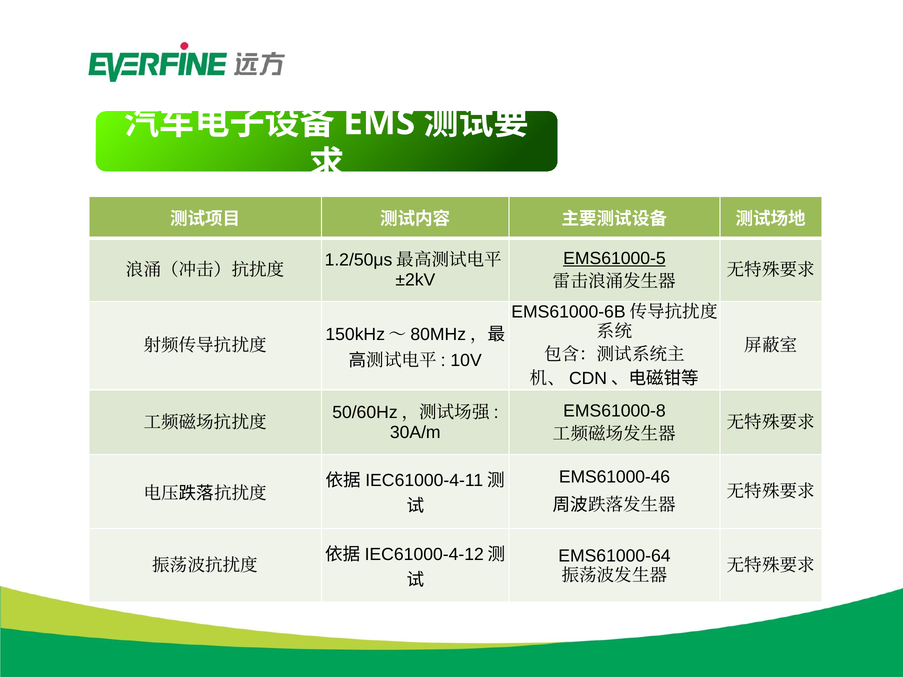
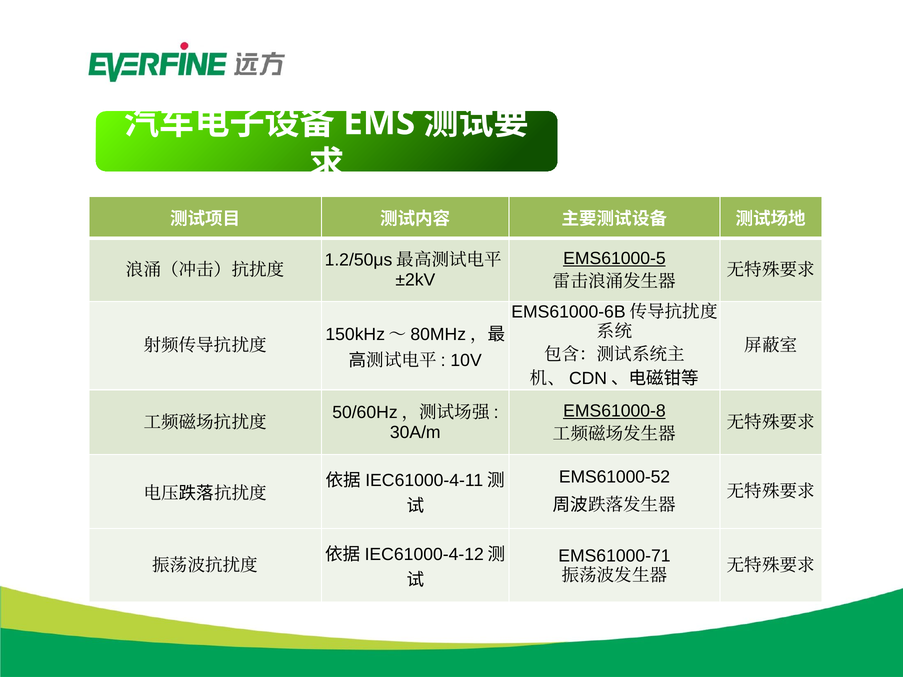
EMS61000-8 underline: none -> present
EMS61000-46: EMS61000-46 -> EMS61000-52
EMS61000-64: EMS61000-64 -> EMS61000-71
